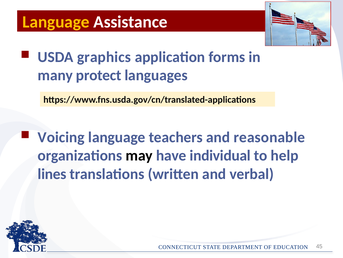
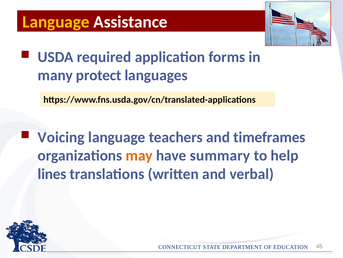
graphics: graphics -> required
reasonable: reasonable -> timeframes
may colour: black -> orange
individual: individual -> summary
